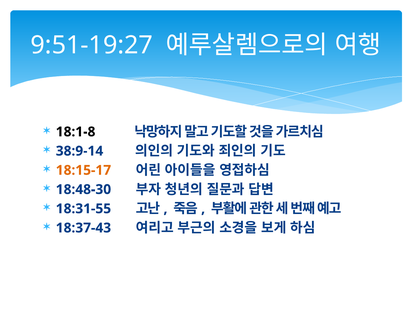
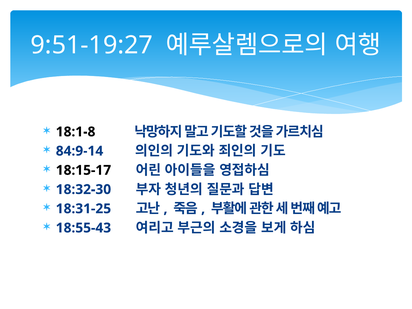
38:9-14: 38:9-14 -> 84:9-14
18:15-17 colour: orange -> black
18:48-30: 18:48-30 -> 18:32-30
18:31-55: 18:31-55 -> 18:31-25
18:37-43: 18:37-43 -> 18:55-43
